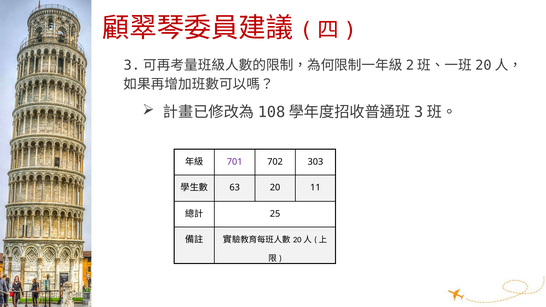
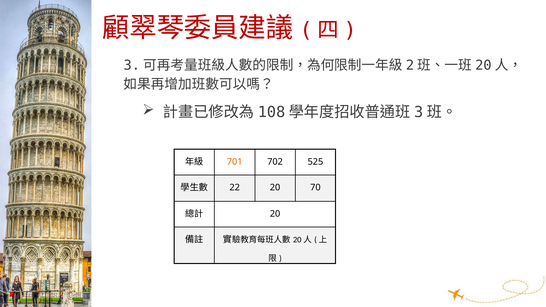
701 colour: purple -> orange
303: 303 -> 525
63: 63 -> 22
11: 11 -> 70
25 at (275, 214): 25 -> 20
